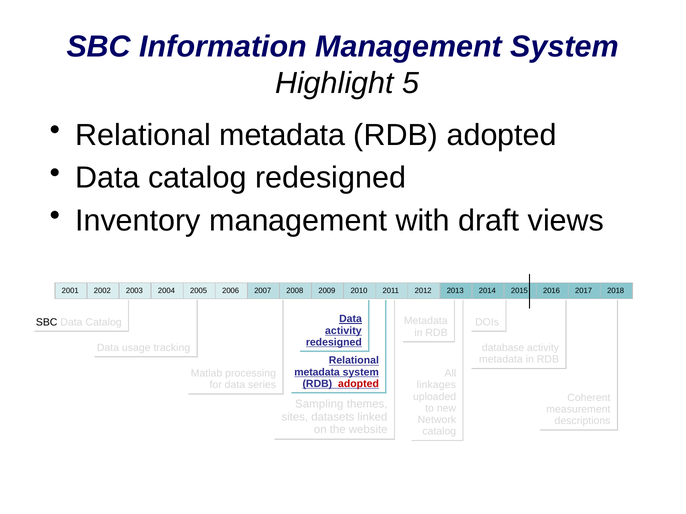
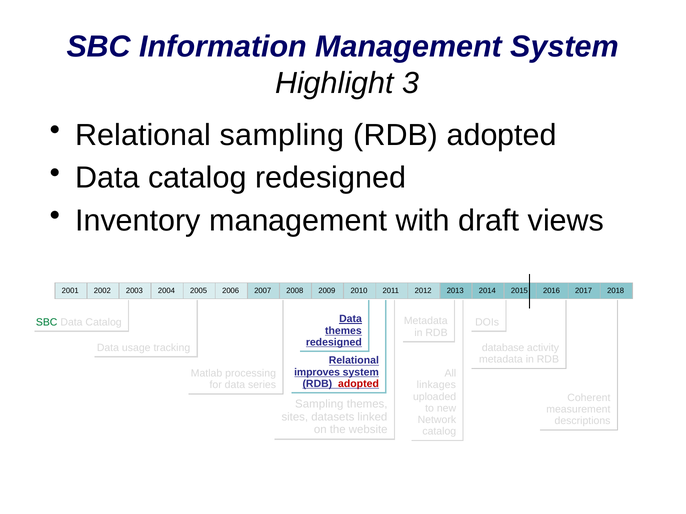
5: 5 -> 3
metadata at (282, 135): metadata -> sampling
SBC at (47, 322) colour: black -> green
activity at (343, 331): activity -> themes
metadata at (317, 372): metadata -> improves
